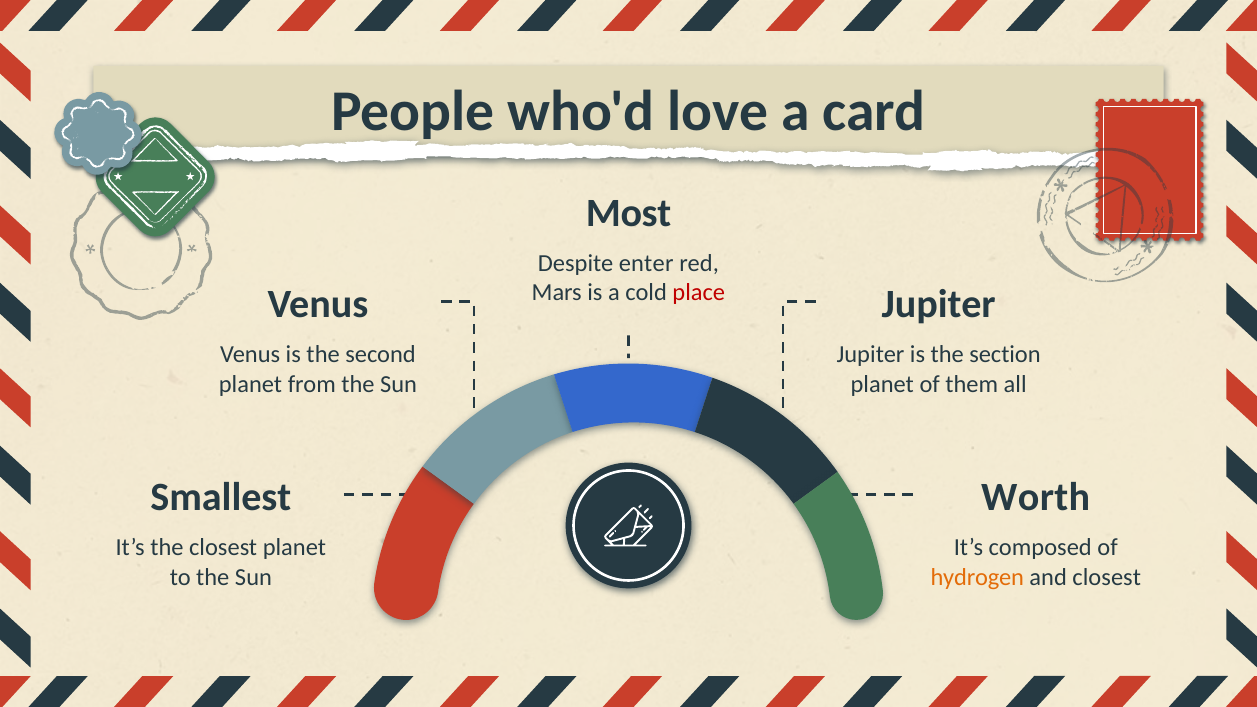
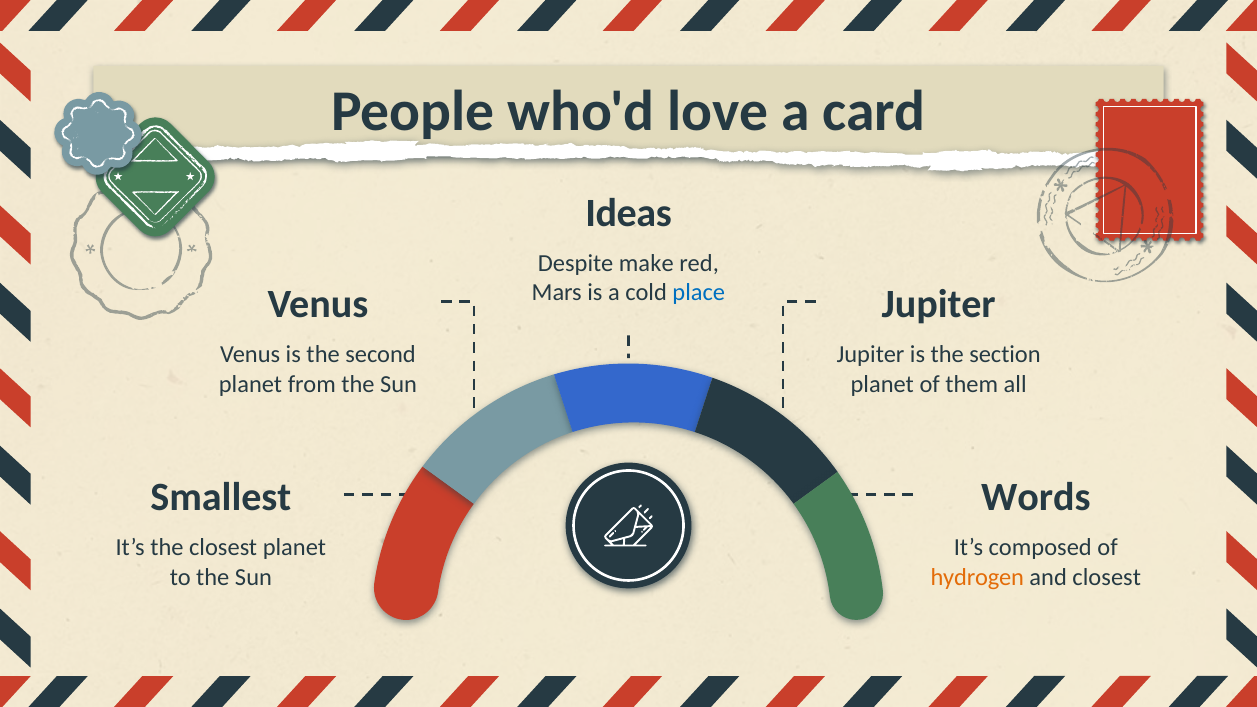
Most: Most -> Ideas
enter: enter -> make
place colour: red -> blue
Worth: Worth -> Words
